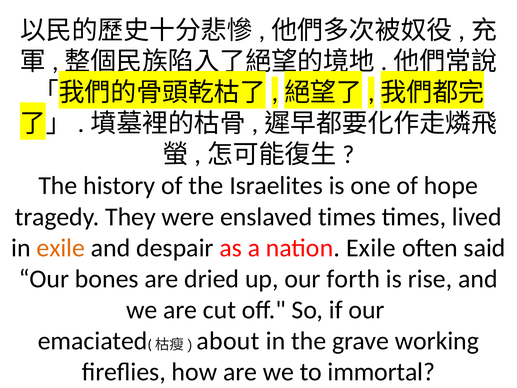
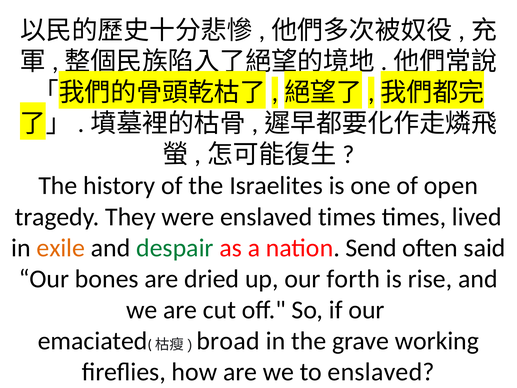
hope: hope -> open
despair colour: black -> green
nation Exile: Exile -> Send
about: about -> broad
to immortal: immortal -> enslaved
